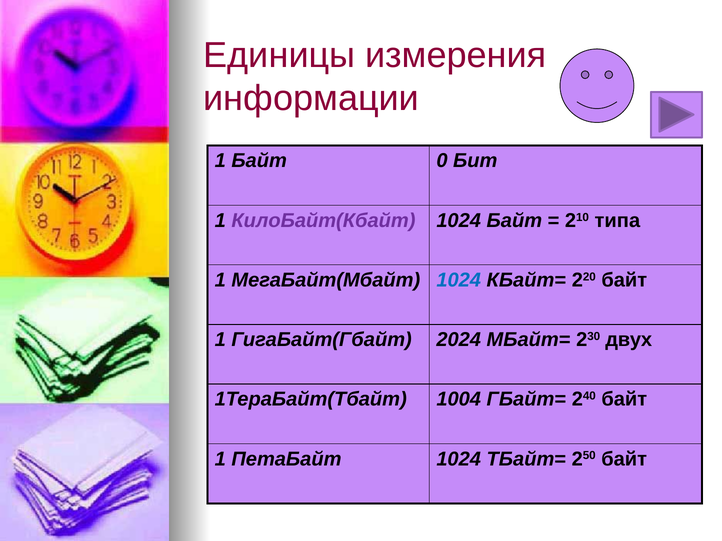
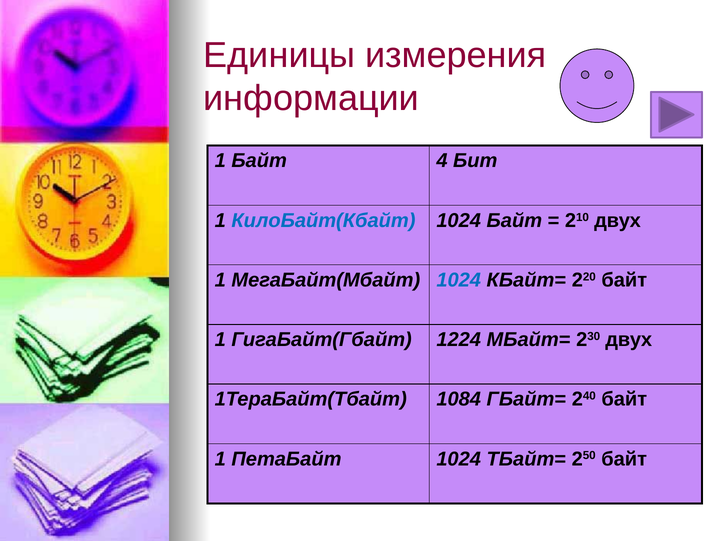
0: 0 -> 4
КилоБайт(Кбайт colour: purple -> blue
210 типа: типа -> двух
2024: 2024 -> 1224
1004: 1004 -> 1084
